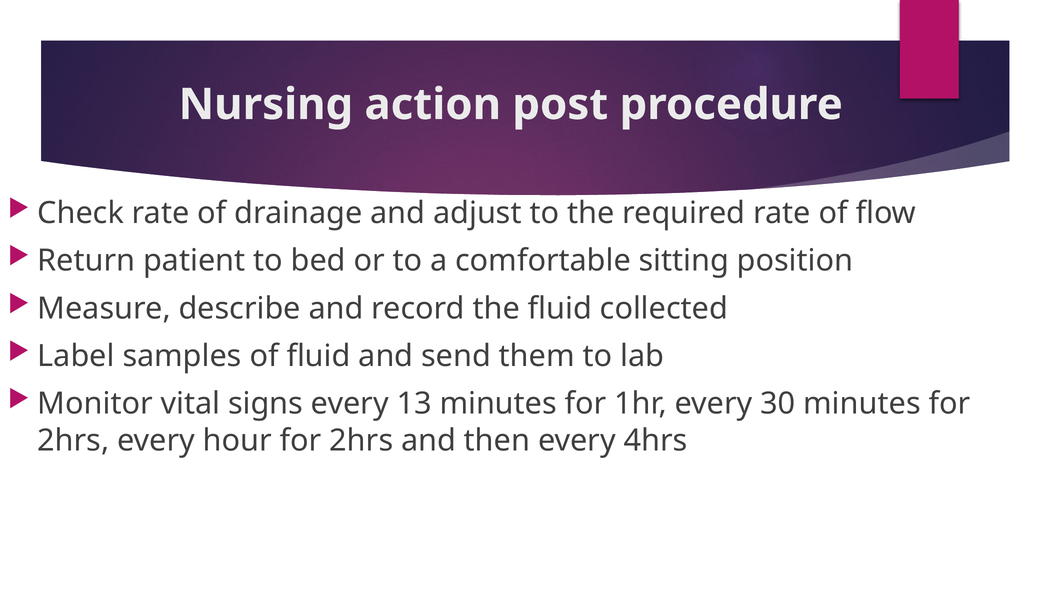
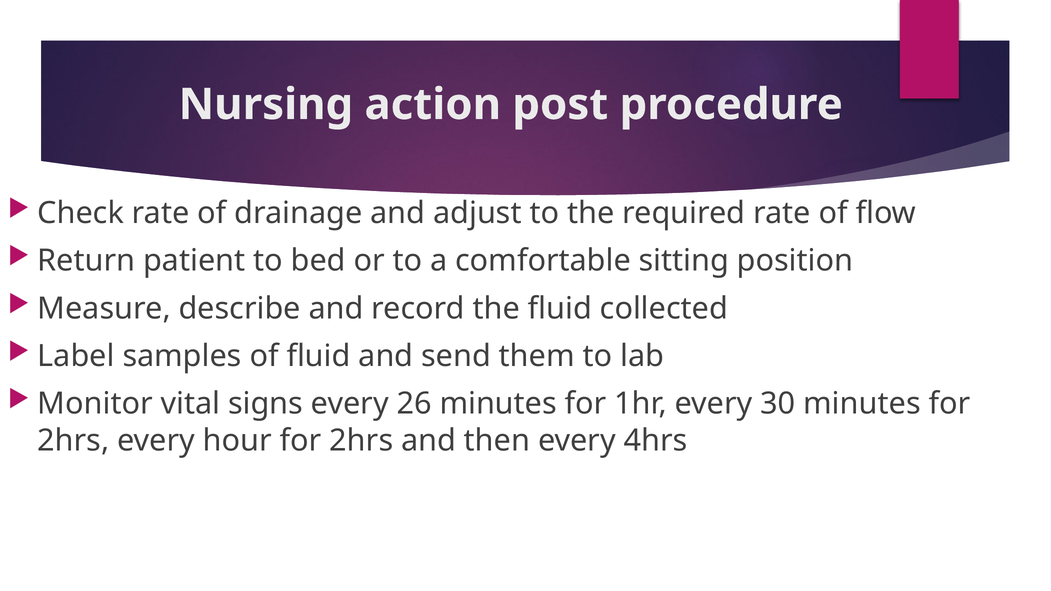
13: 13 -> 26
